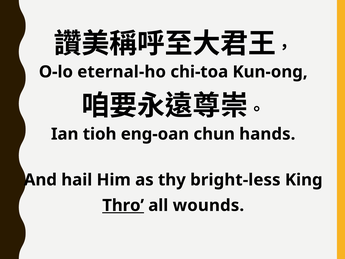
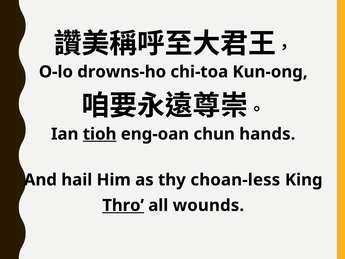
eternal-ho: eternal-ho -> drowns-ho
tioh underline: none -> present
bright-less: bright-less -> choan-less
